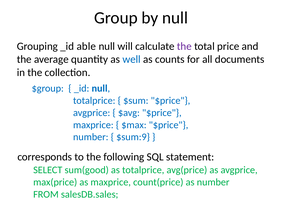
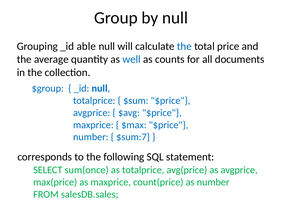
the at (184, 46) colour: purple -> blue
$sum:9: $sum:9 -> $sum:7
sum(good: sum(good -> sum(once
